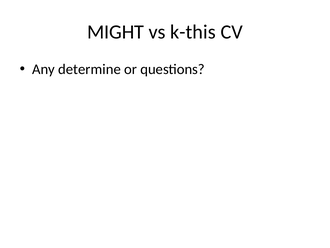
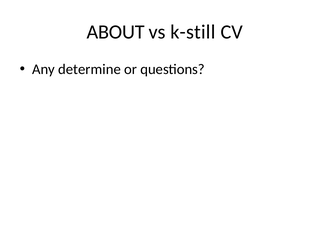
MIGHT: MIGHT -> ABOUT
k-this: k-this -> k-still
